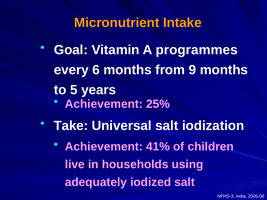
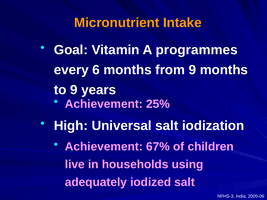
to 5: 5 -> 9
Take: Take -> High
41%: 41% -> 67%
